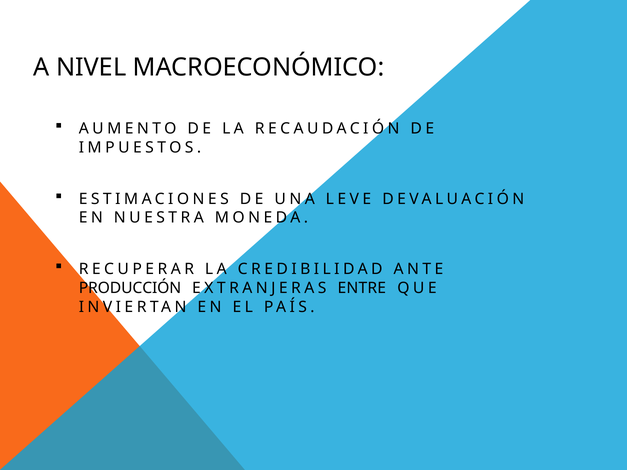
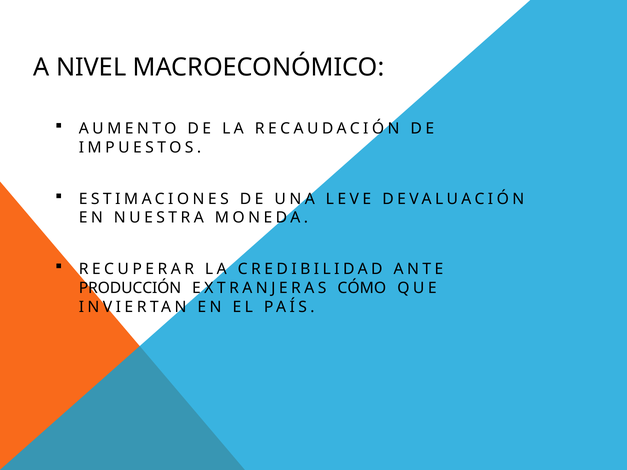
ENTRE: ENTRE -> CÓMO
